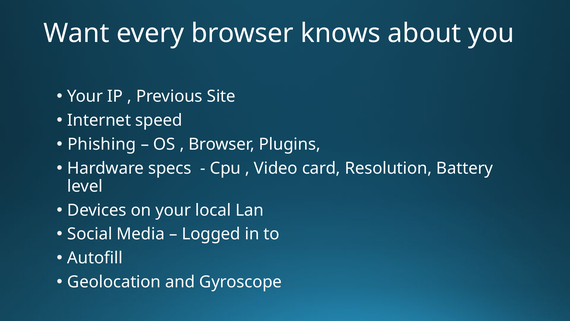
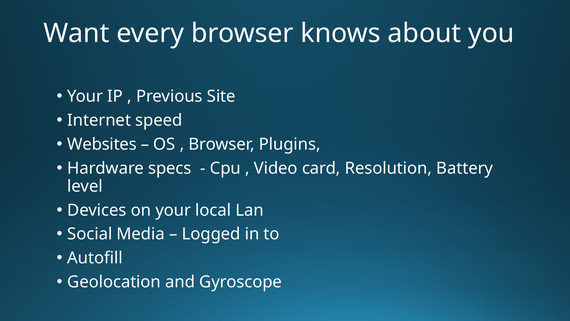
Phishing: Phishing -> Websites
